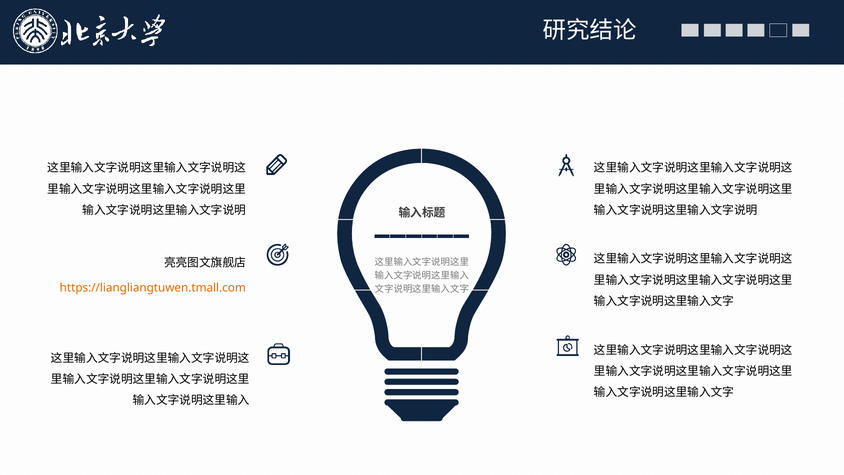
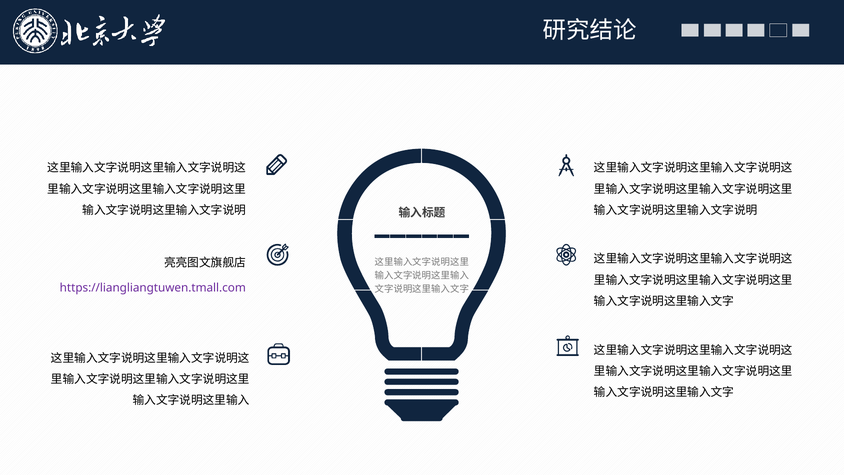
https://liangliangtuwen.tmall.com colour: orange -> purple
